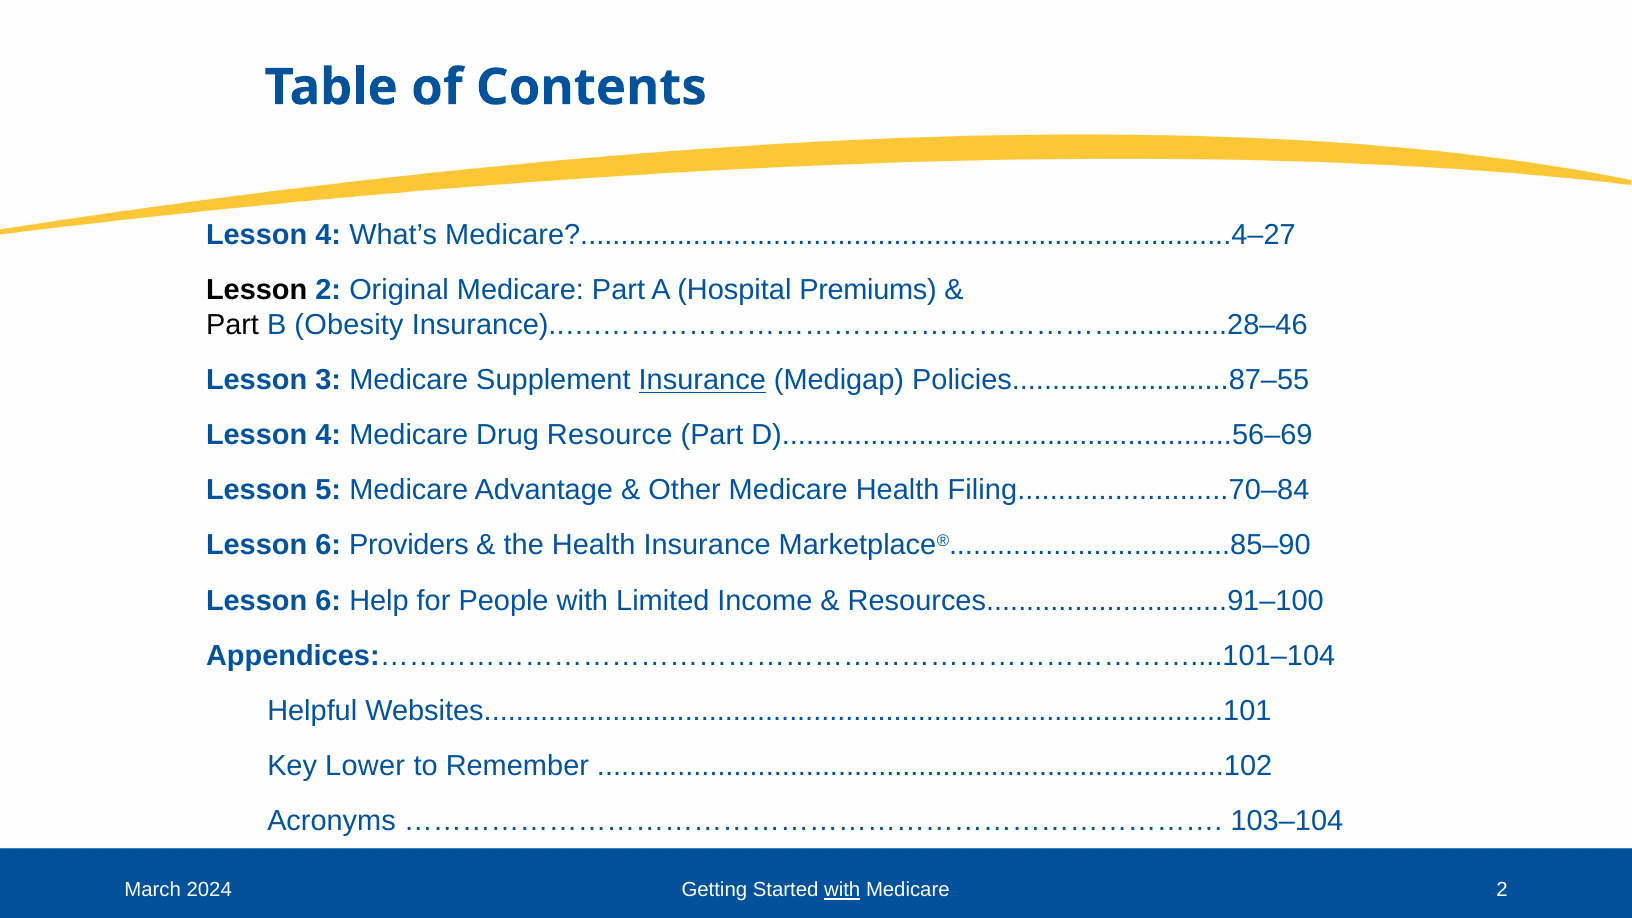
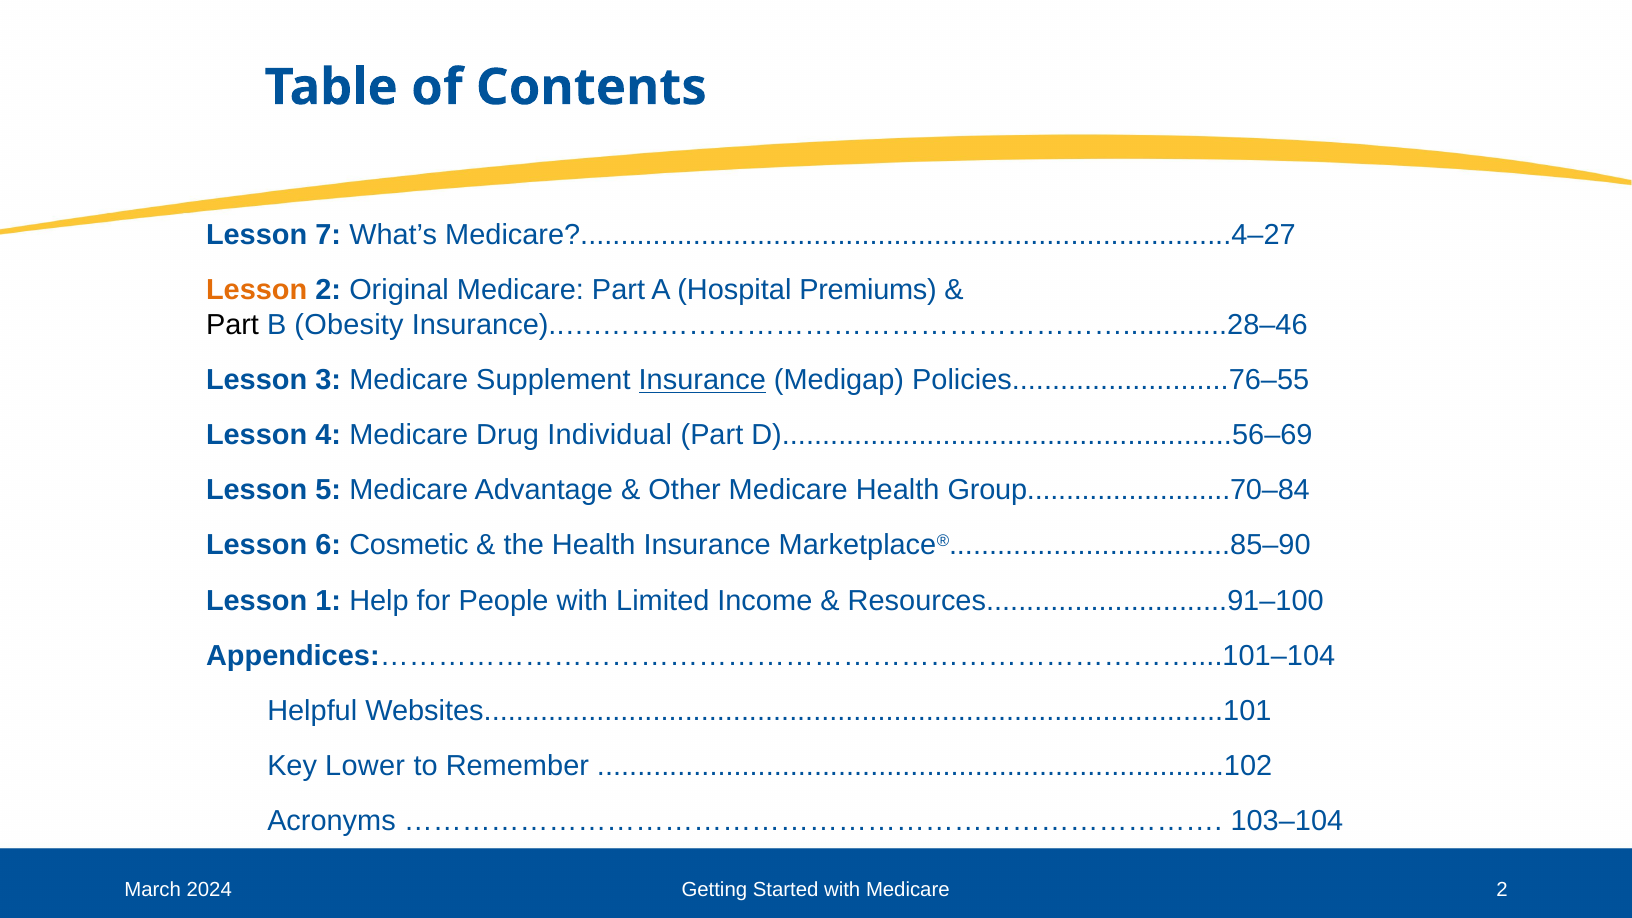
4 at (328, 235): 4 -> 7
Lesson at (257, 290) colour: black -> orange
Policies...........................87–55: Policies...........................87–55 -> Policies...........................76–55
Resource: Resource -> Individual
Filing..........................70–84: Filing..........................70–84 -> Group..........................70–84
Providers: Providers -> Cosmetic
6 at (328, 600): 6 -> 1
with at (842, 890) underline: present -> none
